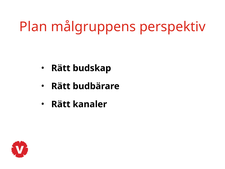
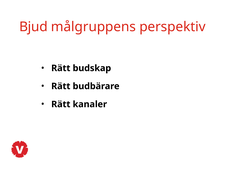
Plan: Plan -> Bjud
